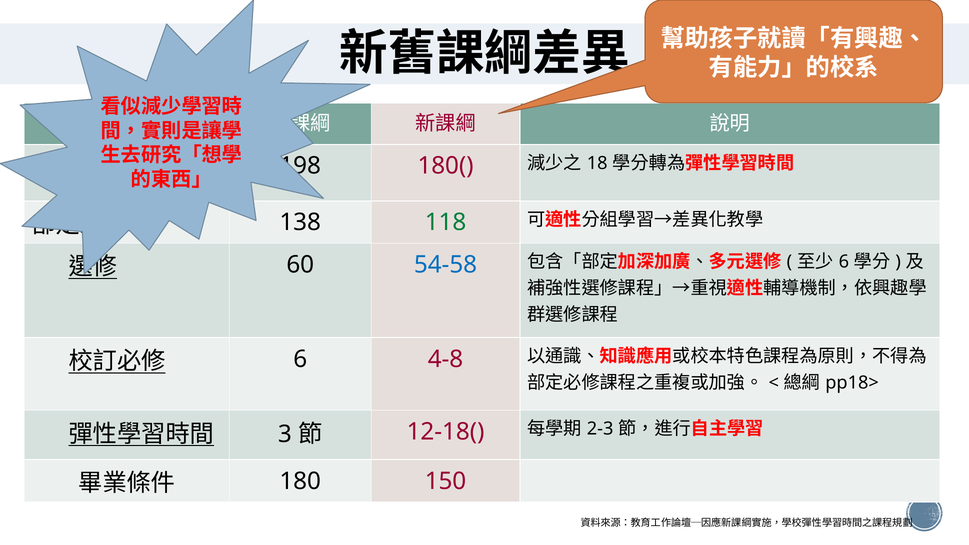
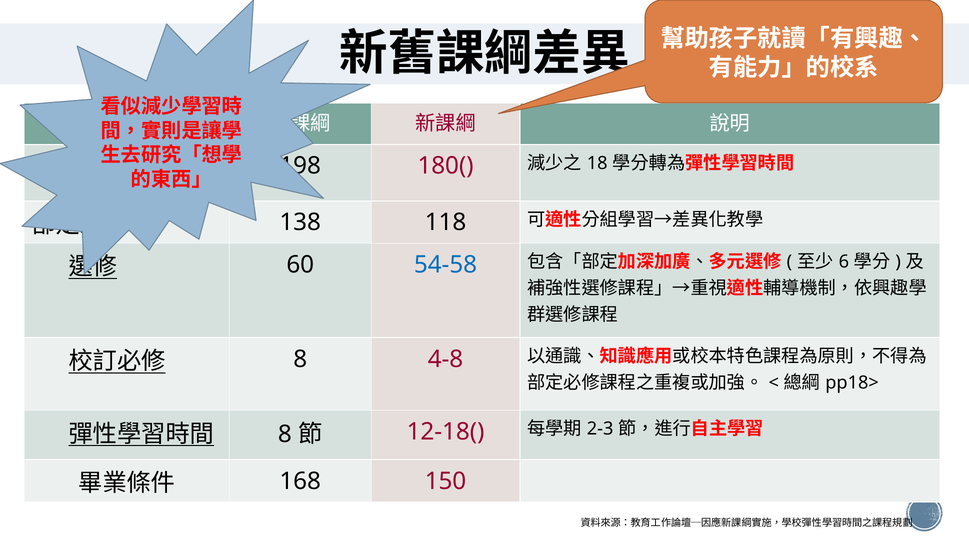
118 colour: green -> black
6 at (300, 359): 6 -> 8
3 at (285, 434): 3 -> 8
180: 180 -> 168
